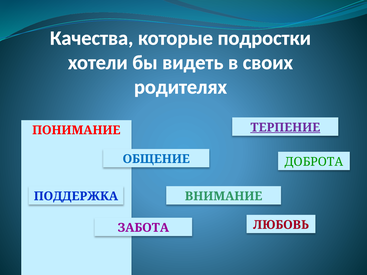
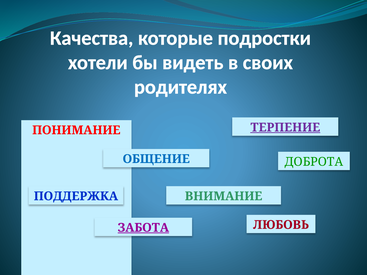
ЗАБОТА underline: none -> present
